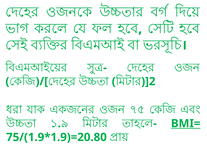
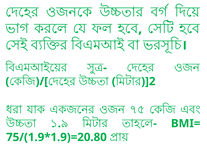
BMI= underline: present -> none
